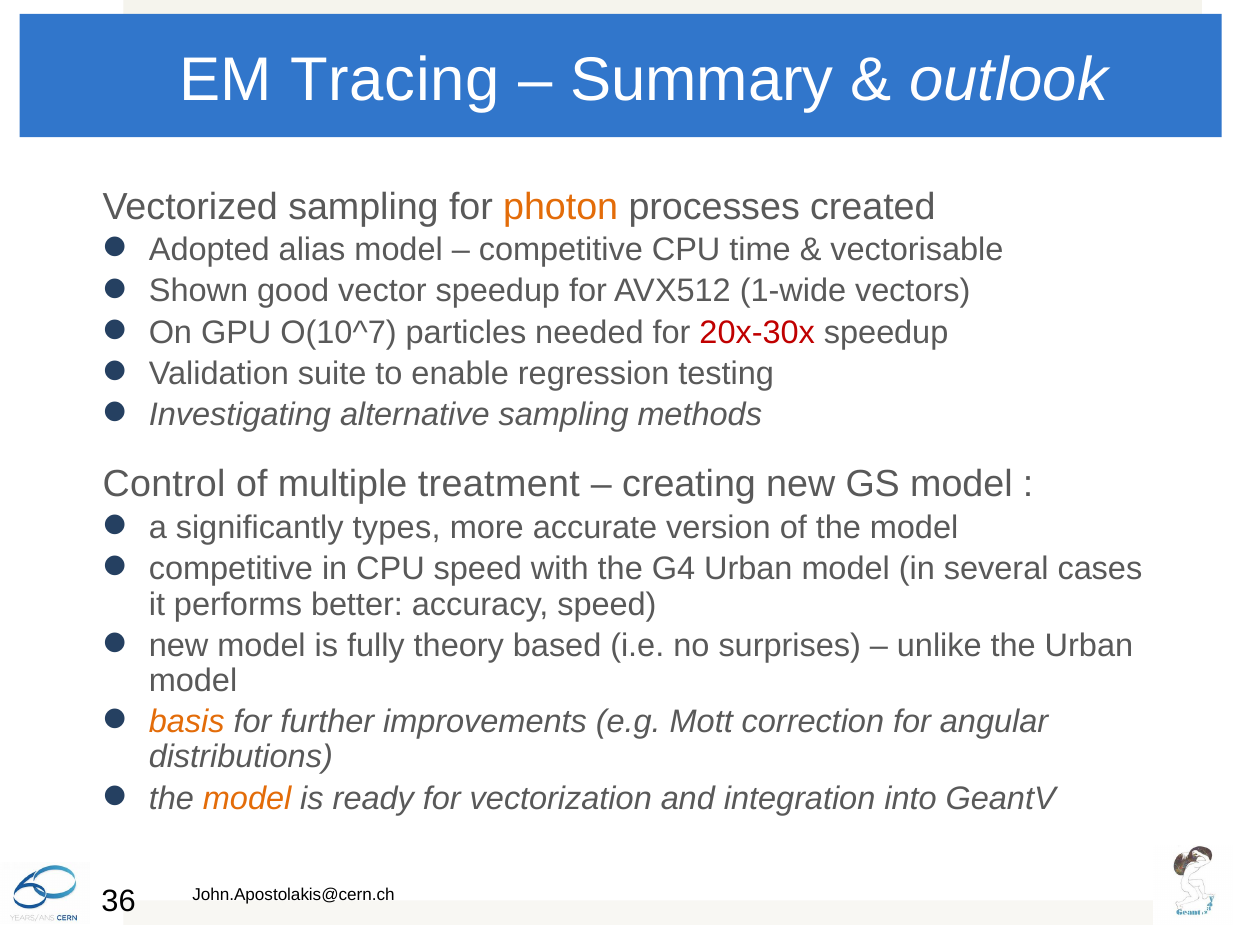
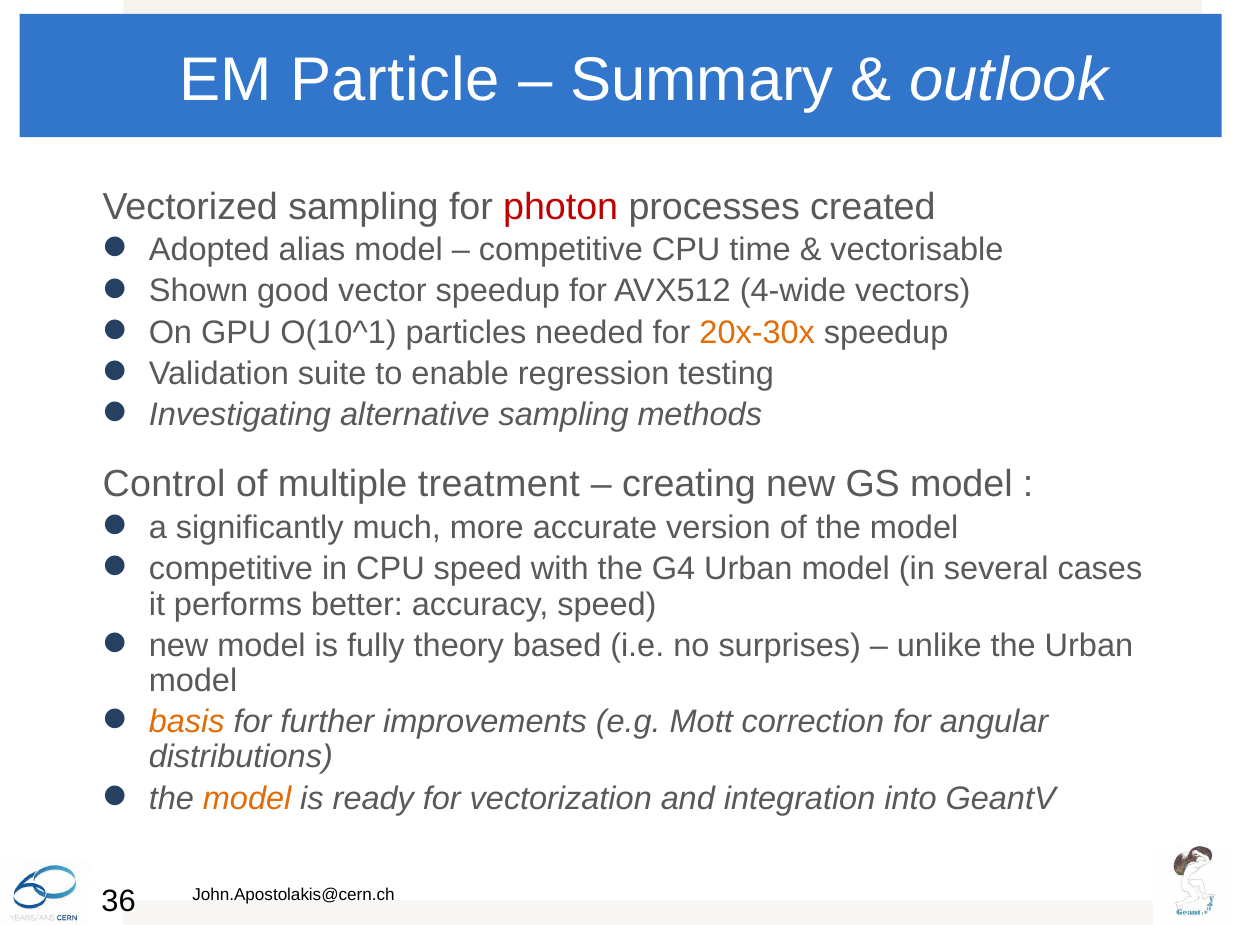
Tracing: Tracing -> Particle
photon colour: orange -> red
1-wide: 1-wide -> 4-wide
O(10^7: O(10^7 -> O(10^1
20x-30x colour: red -> orange
types: types -> much
